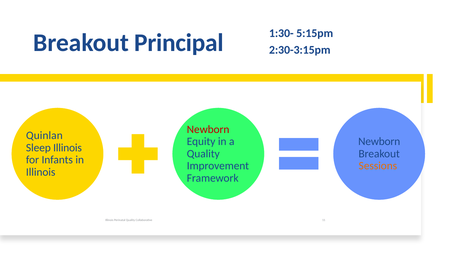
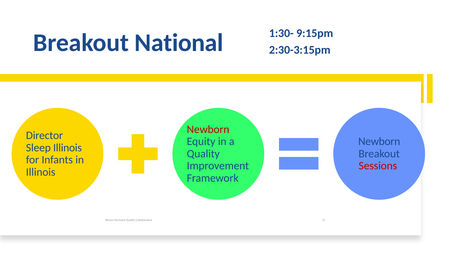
5:15pm: 5:15pm -> 9:15pm
Principal: Principal -> National
Quinlan: Quinlan -> Director
Sessions colour: orange -> red
